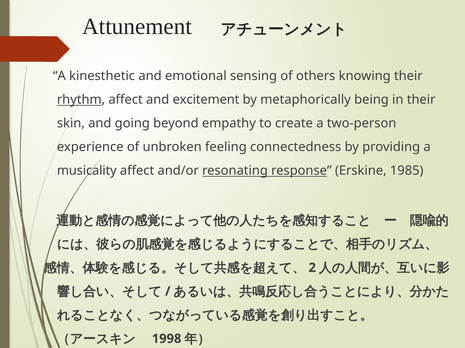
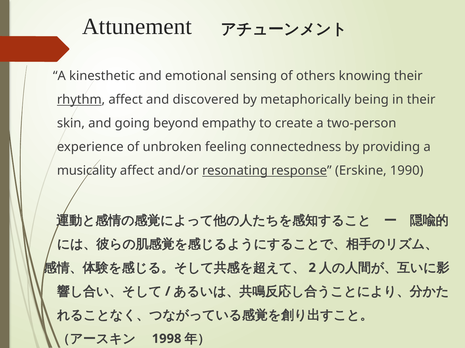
excitement: excitement -> discovered
1985: 1985 -> 1990
